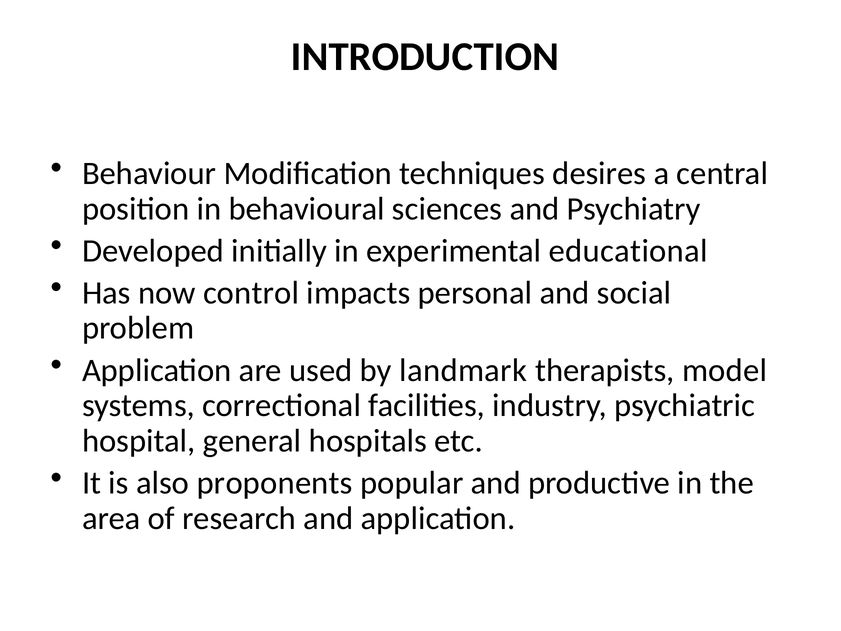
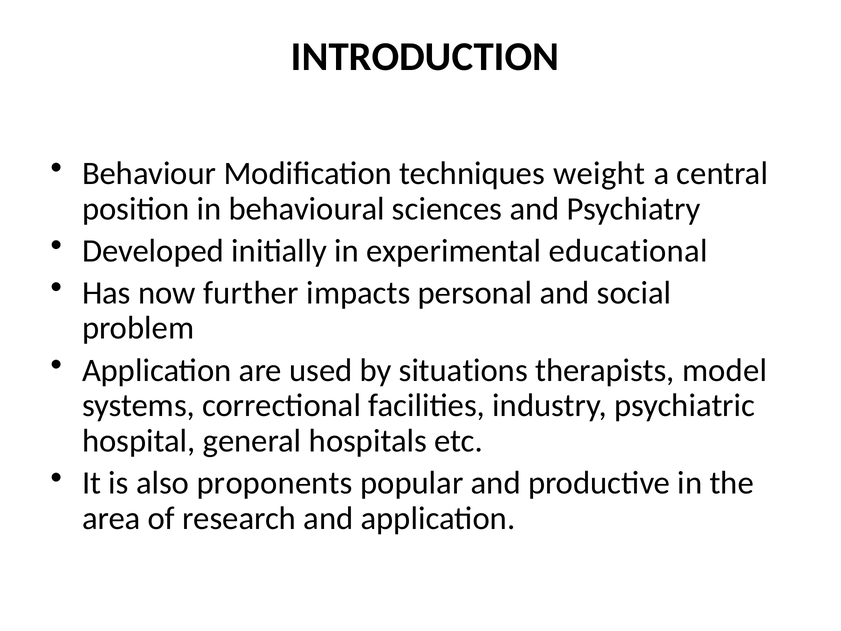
desires: desires -> weight
control: control -> further
landmark: landmark -> situations
